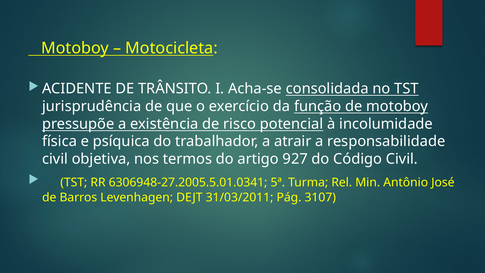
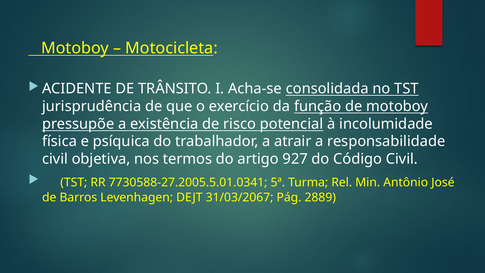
6306948-27.2005.5.01.0341: 6306948-27.2005.5.01.0341 -> 7730588-27.2005.5.01.0341
31/03/2011: 31/03/2011 -> 31/03/2067
3107: 3107 -> 2889
